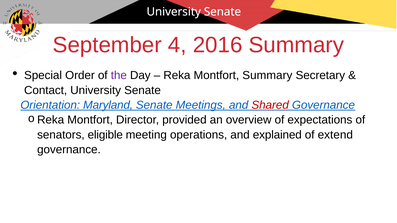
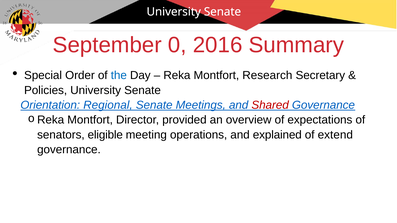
4: 4 -> 0
the colour: purple -> blue
Montfort Summary: Summary -> Research
Contact: Contact -> Policies
Maryland: Maryland -> Regional
